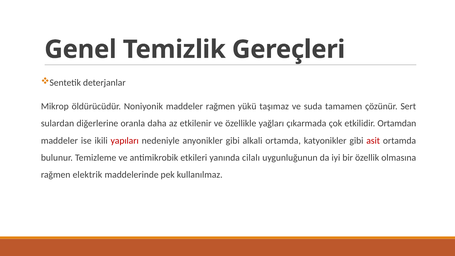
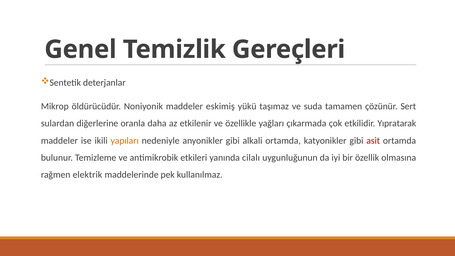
maddeler rağmen: rağmen -> eskimiş
Ortamdan: Ortamdan -> Yıpratarak
yapıları colour: red -> orange
